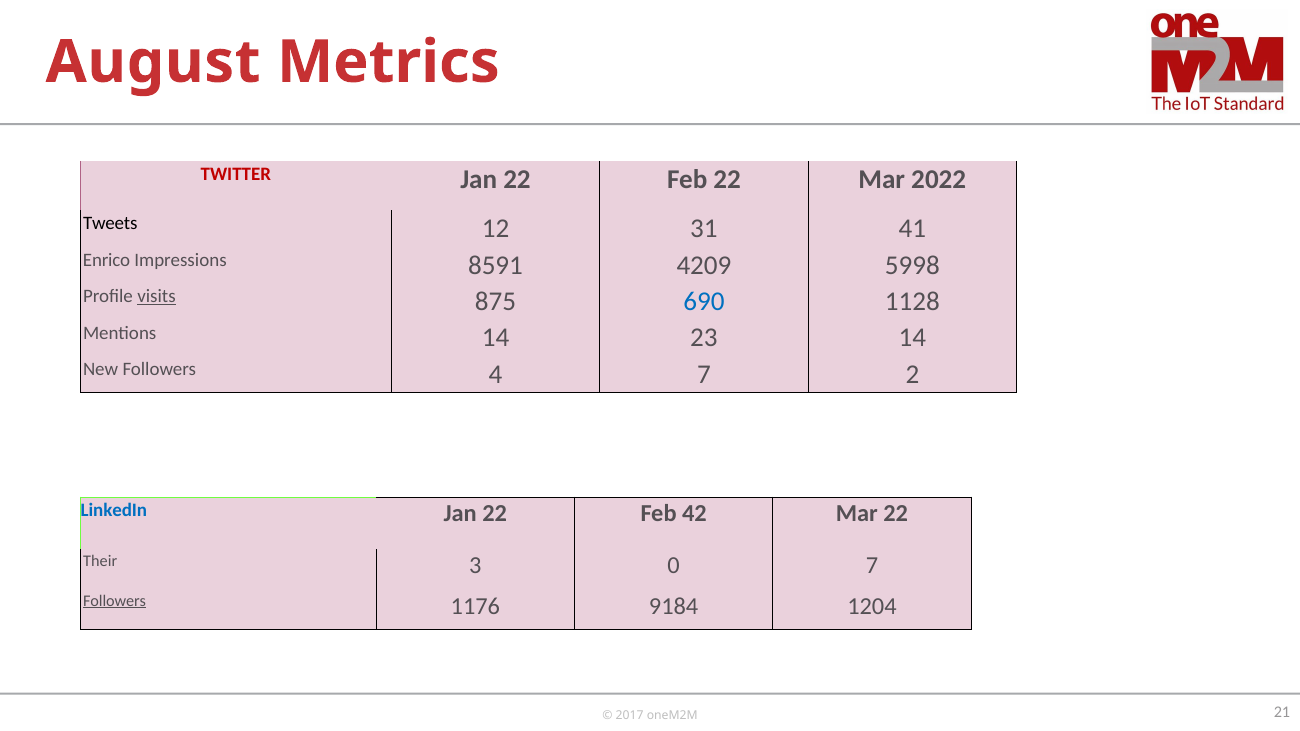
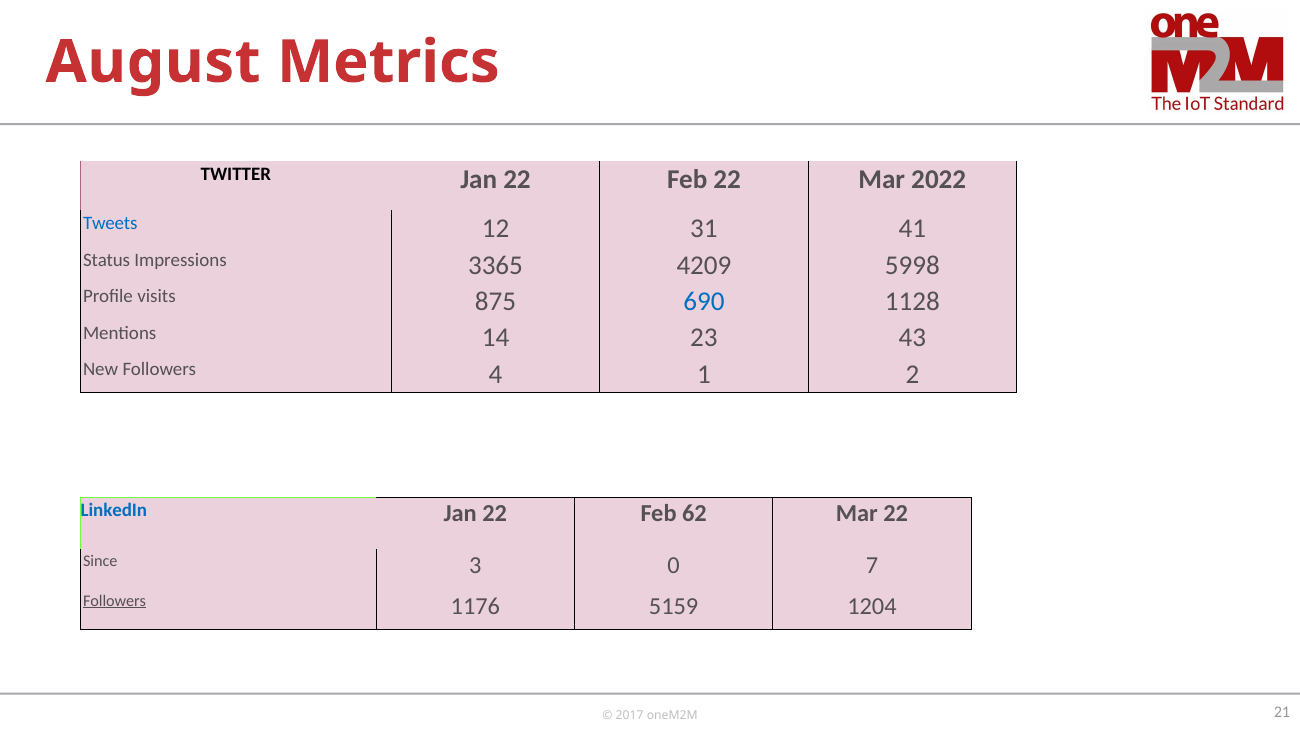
TWITTER colour: red -> black
Tweets colour: black -> blue
Enrico: Enrico -> Status
8591: 8591 -> 3365
visits underline: present -> none
23 14: 14 -> 43
4 7: 7 -> 1
42: 42 -> 62
Their: Their -> Since
9184: 9184 -> 5159
